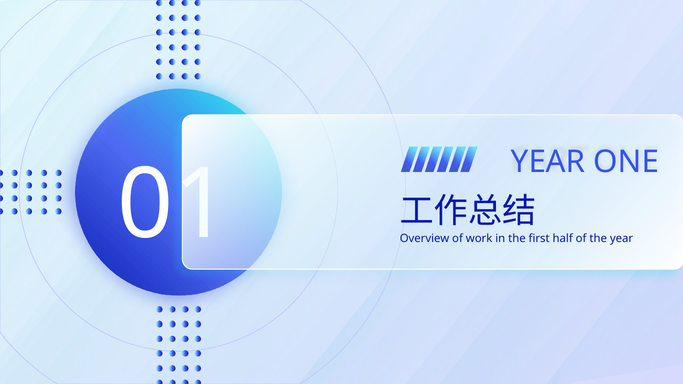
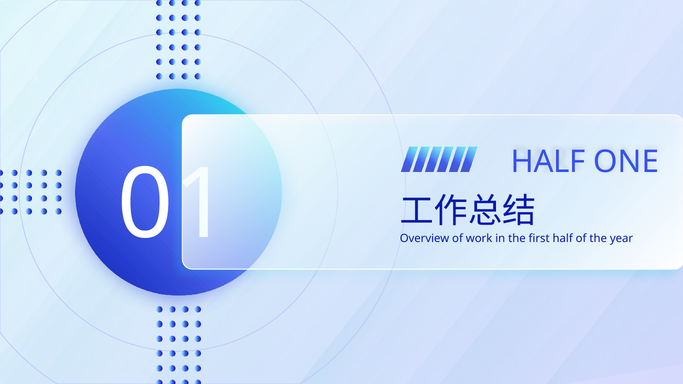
YEAR at (548, 162): YEAR -> HALF
